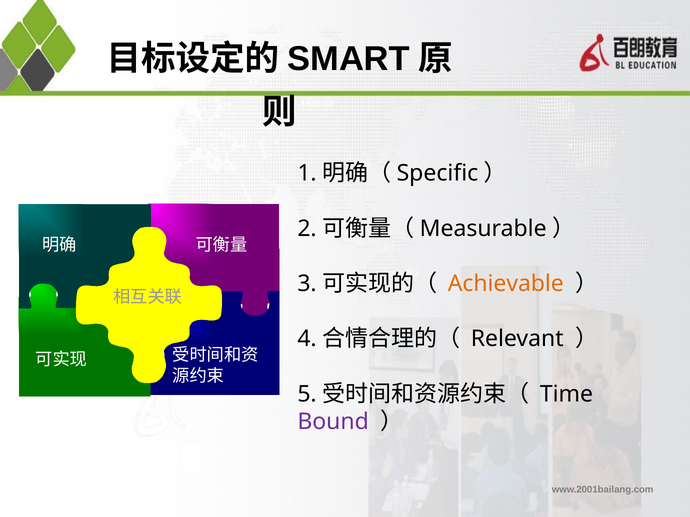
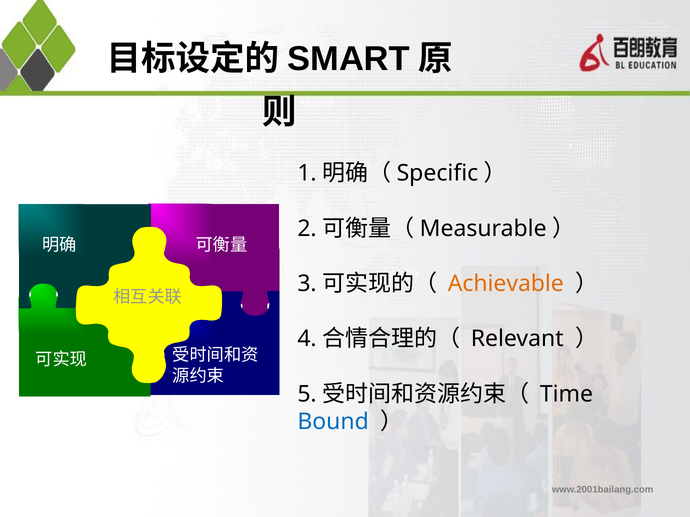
Bound colour: purple -> blue
